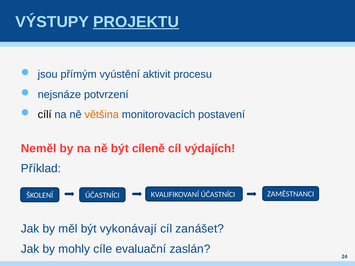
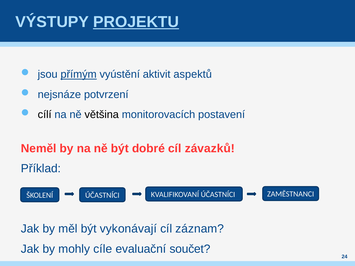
přímým underline: none -> present
procesu: procesu -> aspektů
většina colour: orange -> black
cíleně: cíleně -> dobré
výdajích: výdajích -> závazků
zanášet: zanášet -> záznam
zaslán: zaslán -> součet
